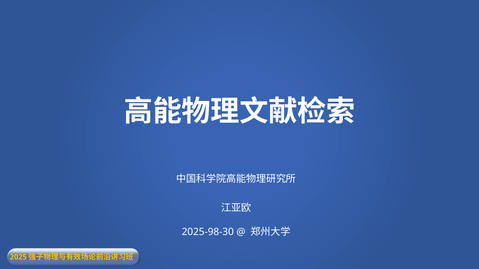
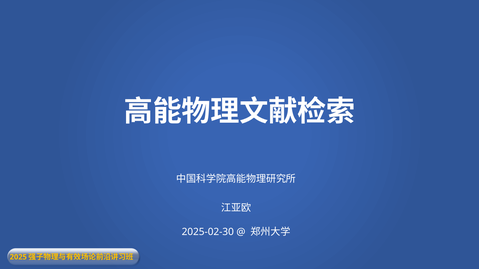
2025-98-30: 2025-98-30 -> 2025-02-30
